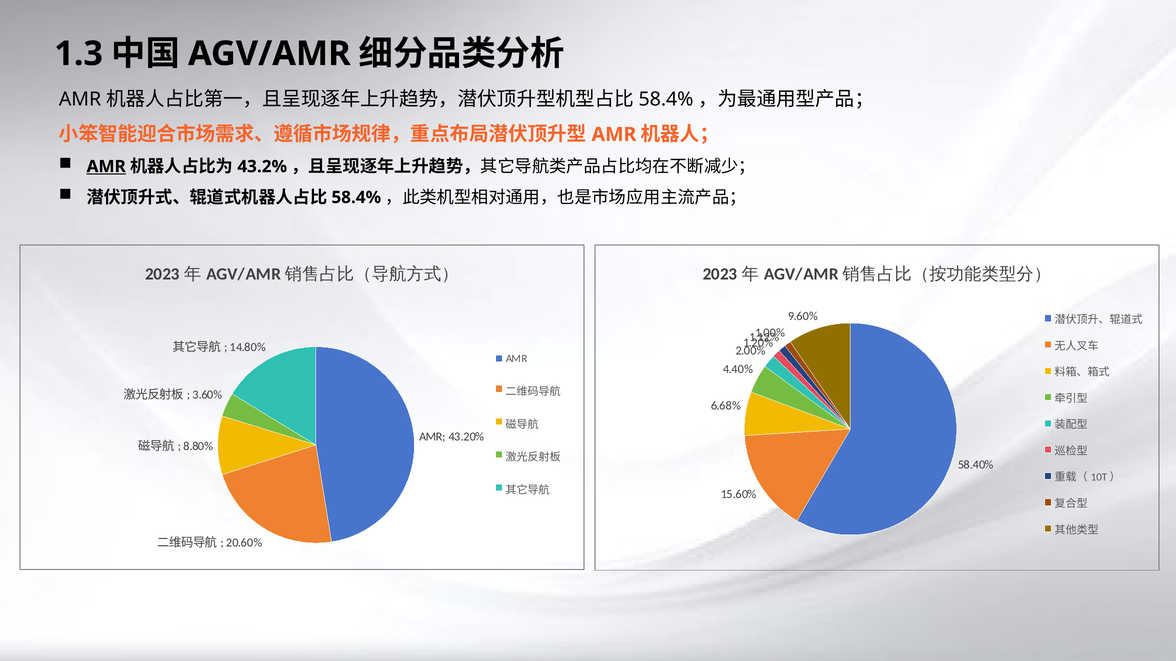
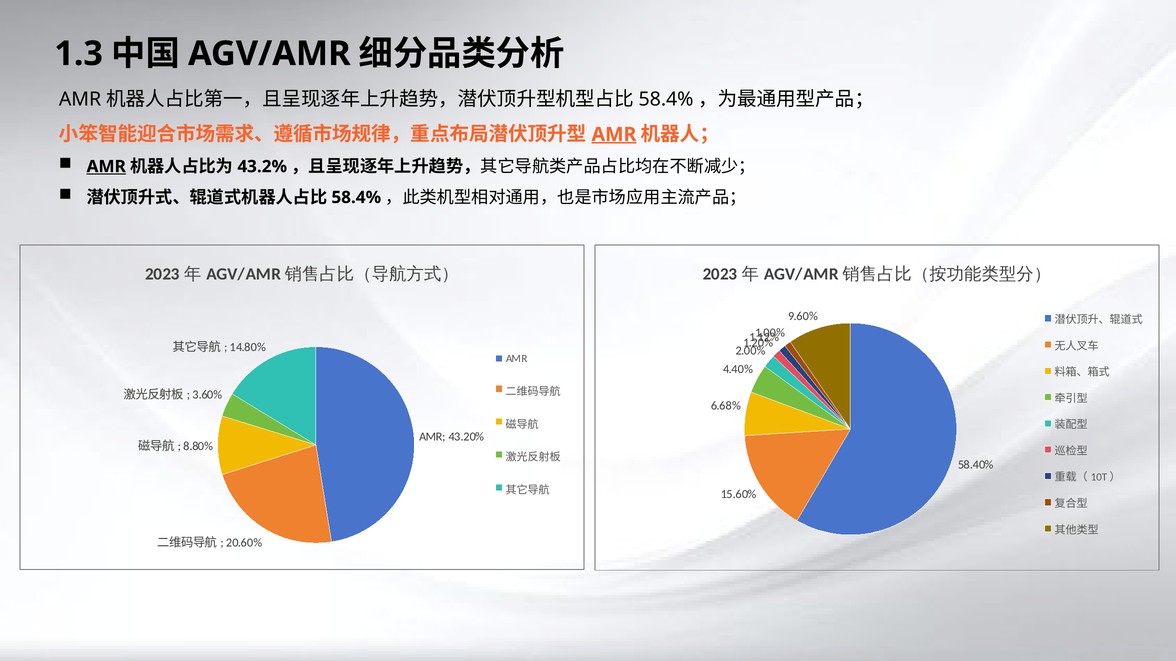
AMR at (614, 135) underline: none -> present
